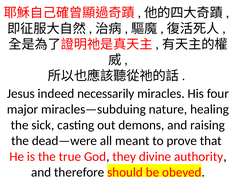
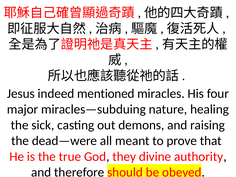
necessarily: necessarily -> mentioned
